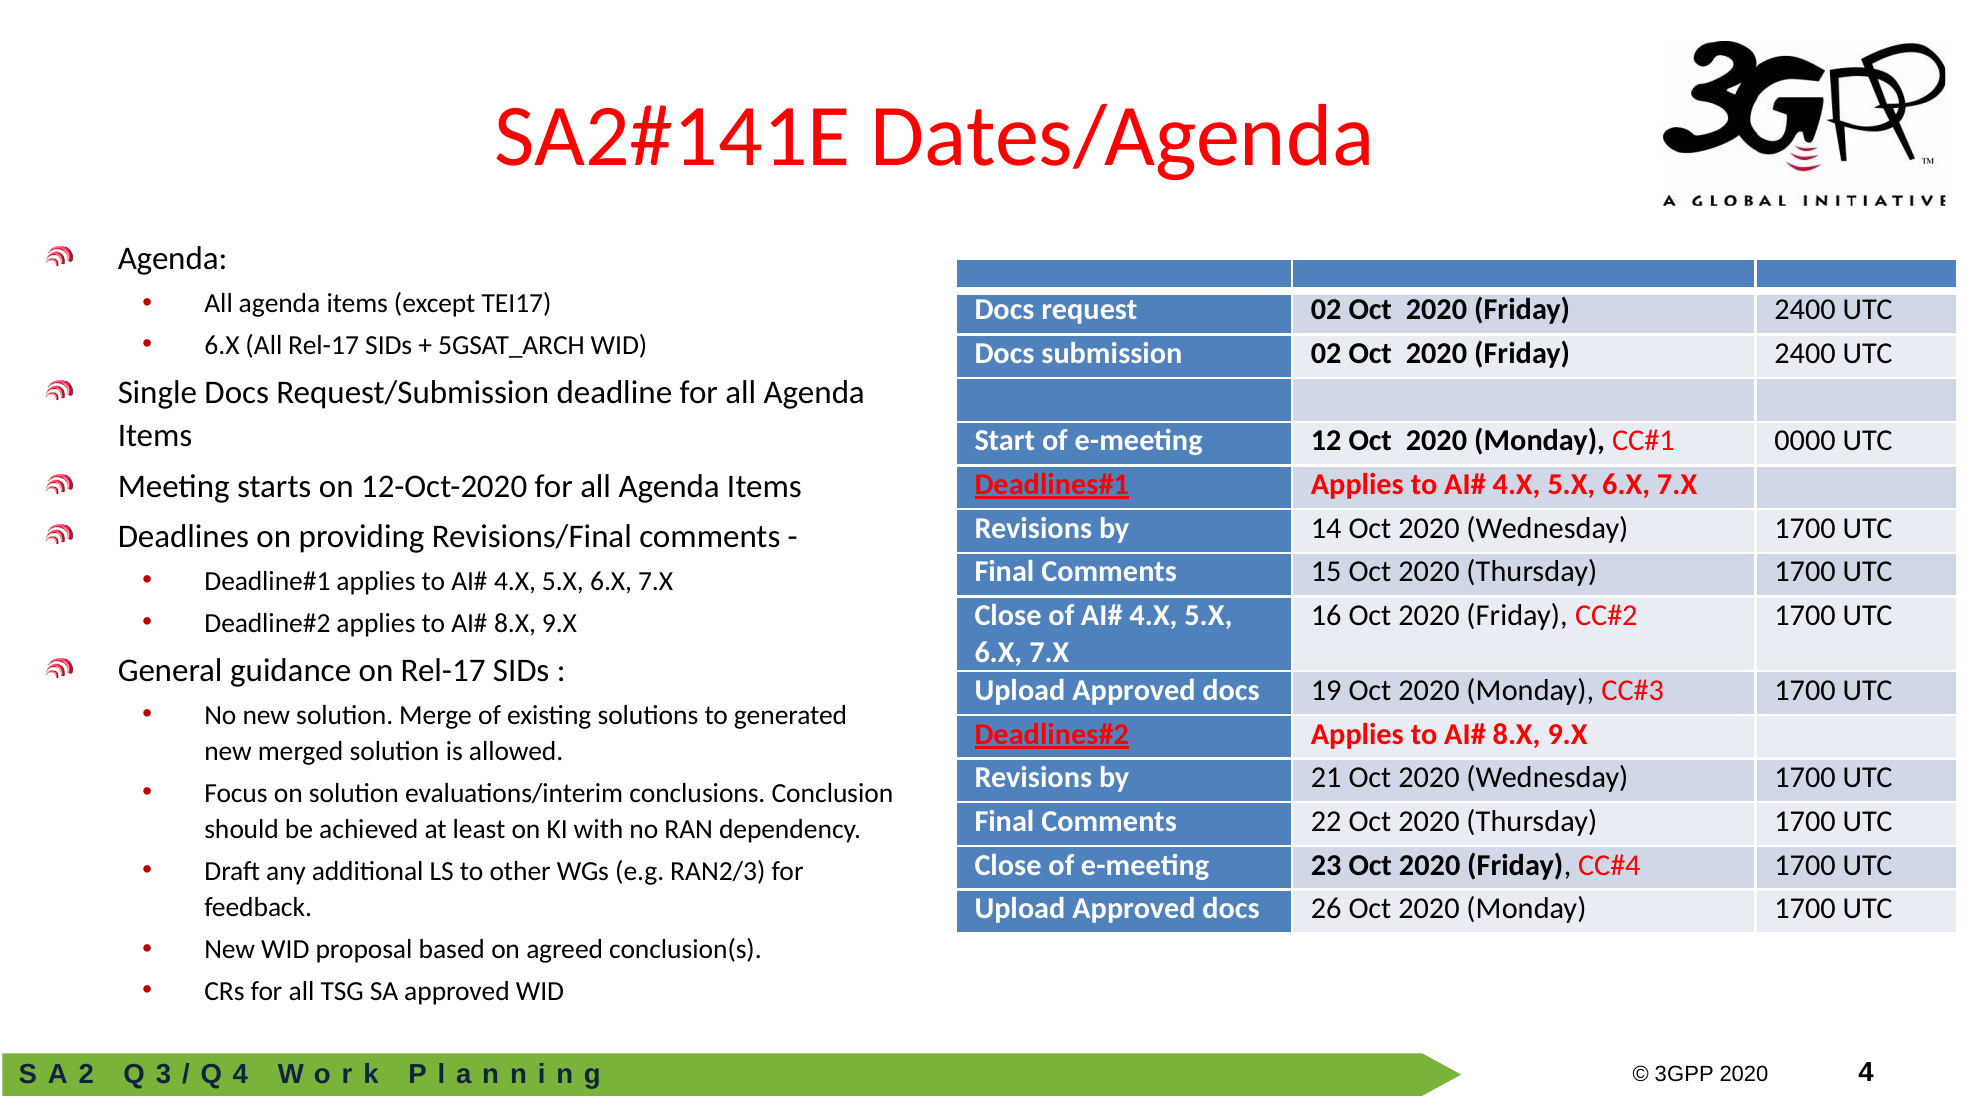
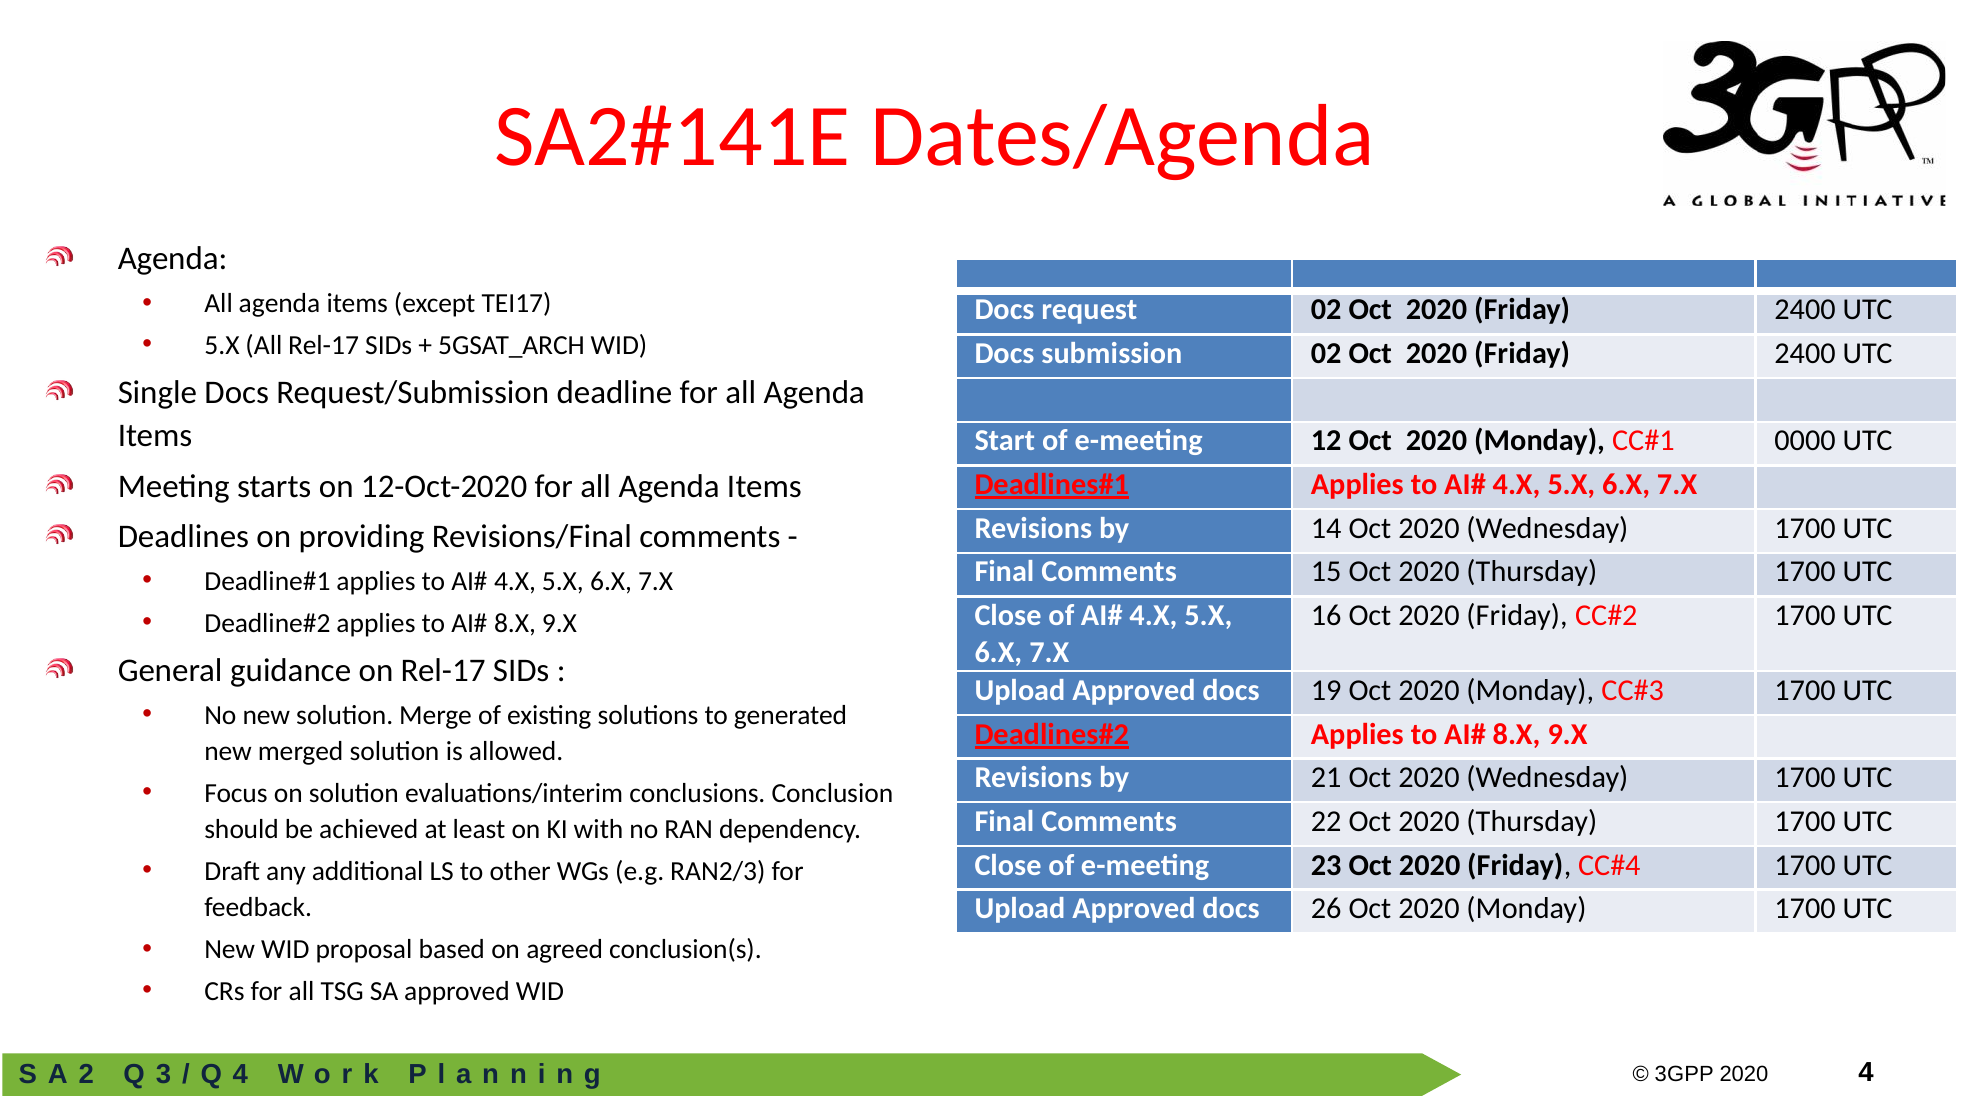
6.X at (222, 345): 6.X -> 5.X
